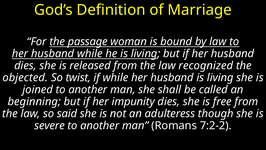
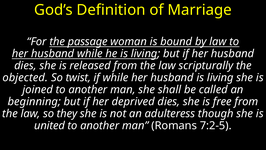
recognized: recognized -> scripturally
impunity: impunity -> deprived
said: said -> they
severe: severe -> united
7:2-2: 7:2-2 -> 7:2-5
